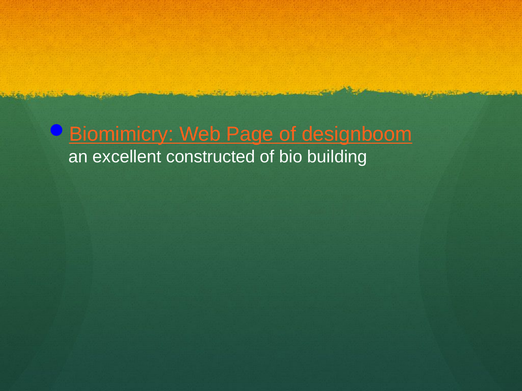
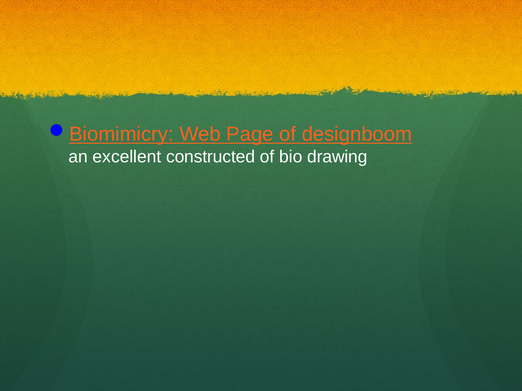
building: building -> drawing
